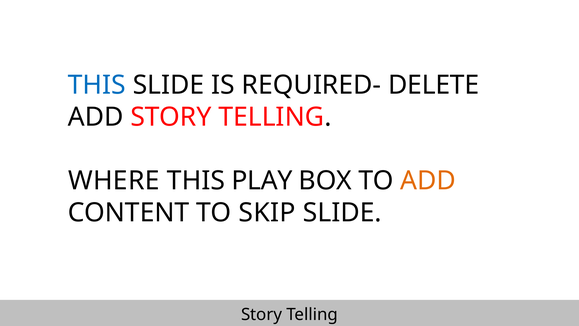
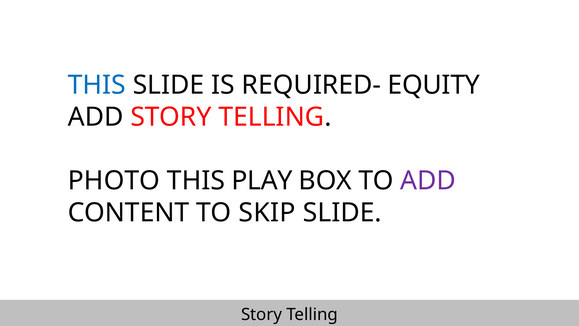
DELETE: DELETE -> EQUITY
WHERE: WHERE -> PHOTO
ADD at (428, 181) colour: orange -> purple
